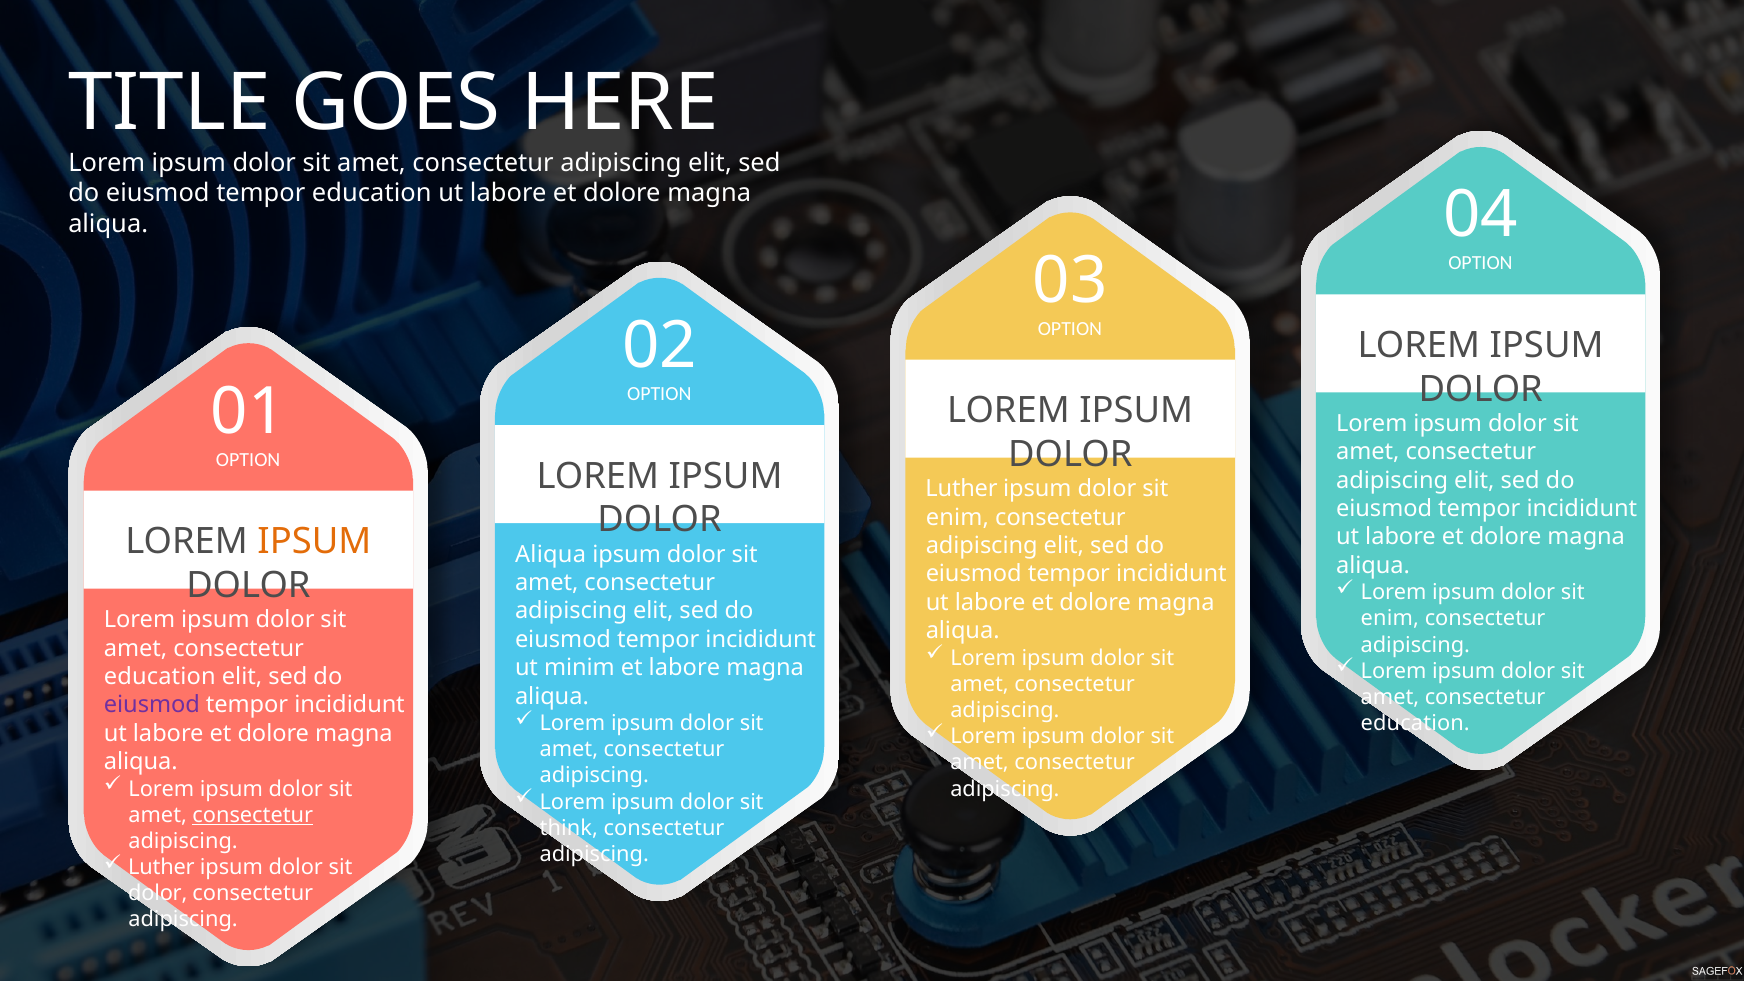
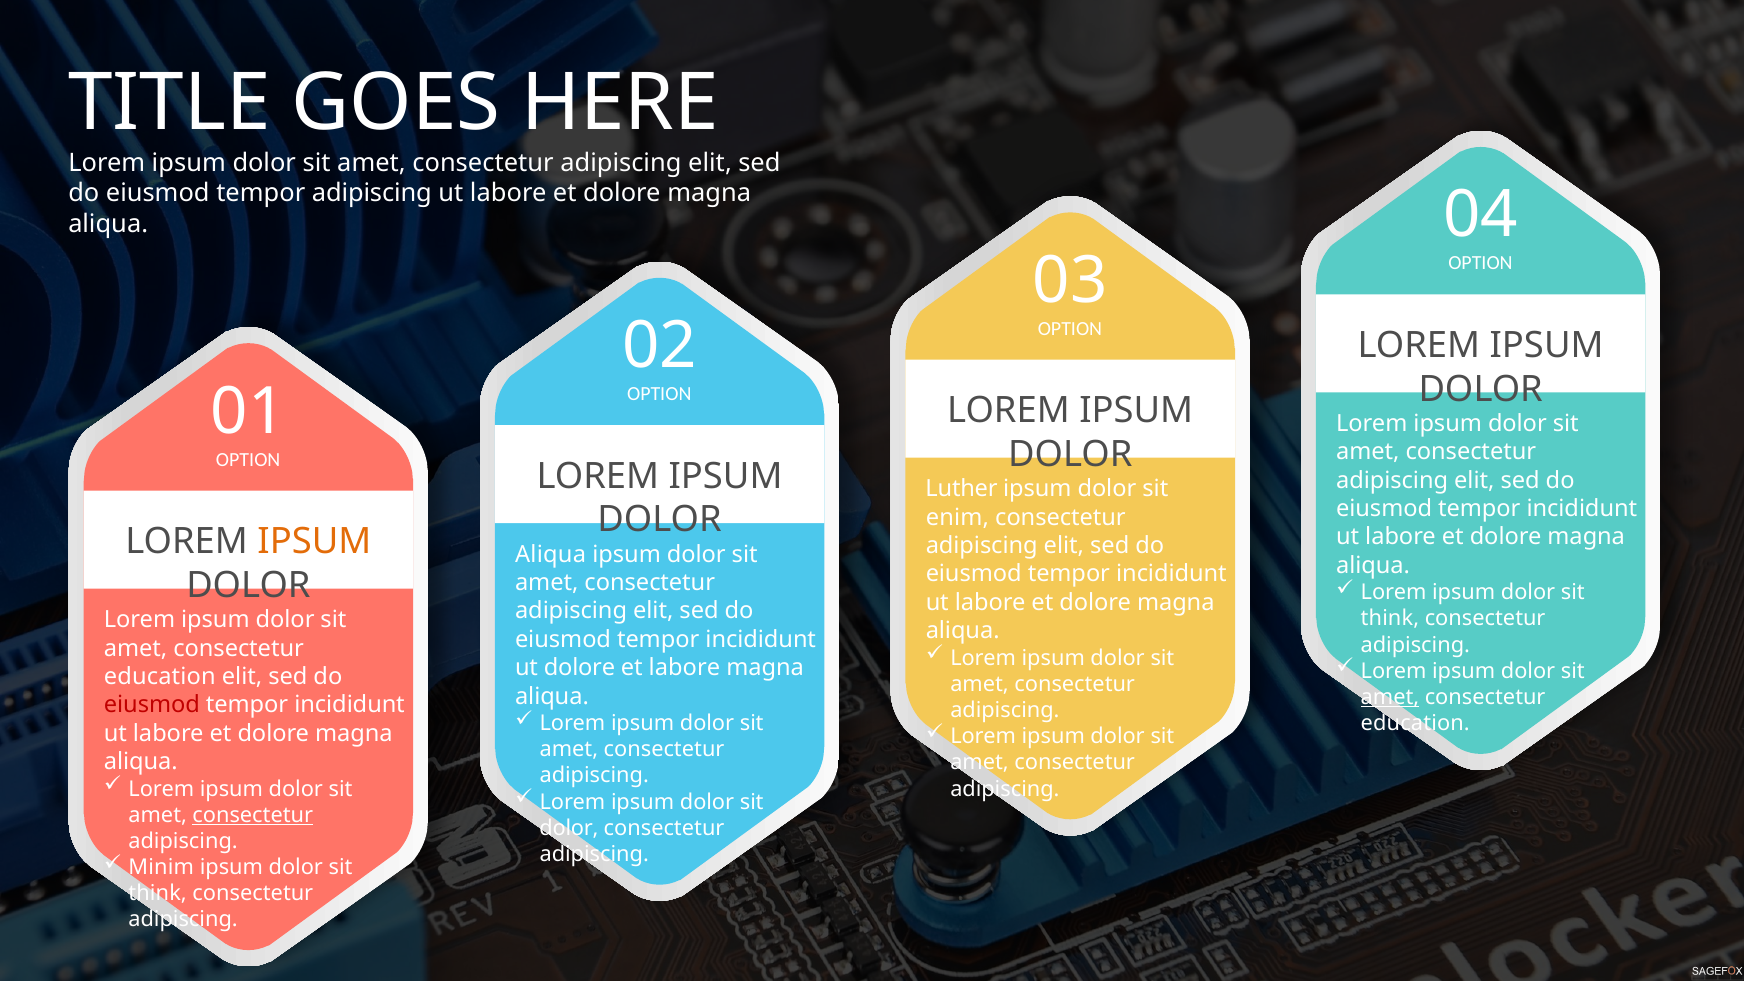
tempor education: education -> adipiscing
enim at (1390, 619): enim -> think
ut minim: minim -> dolore
amet at (1390, 697) underline: none -> present
eiusmod at (152, 705) colour: purple -> red
think at (569, 828): think -> dolor
Luther at (161, 867): Luther -> Minim
dolor at (158, 893): dolor -> think
